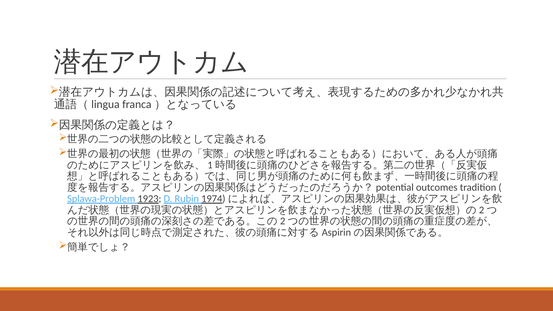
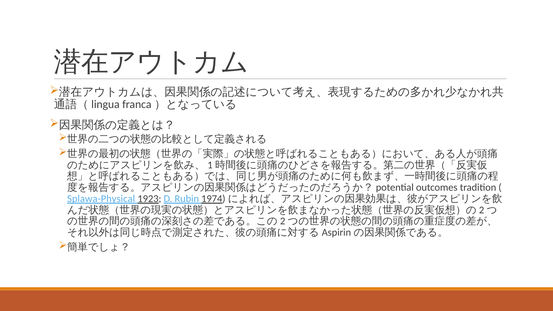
Splawa-Problem: Splawa-Problem -> Splawa-Physical
